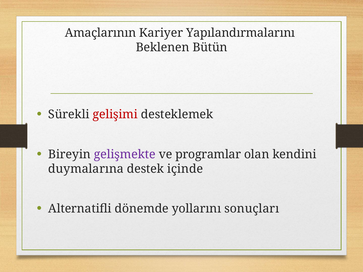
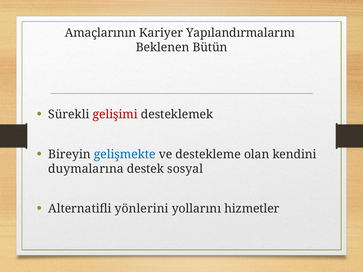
gelişmekte colour: purple -> blue
programlar: programlar -> destekleme
içinde: içinde -> sosyal
dönemde: dönemde -> yönlerini
sonuçları: sonuçları -> hizmetler
